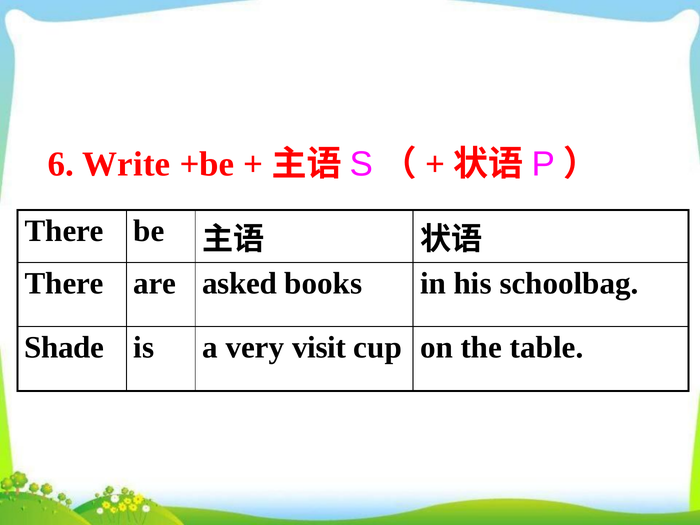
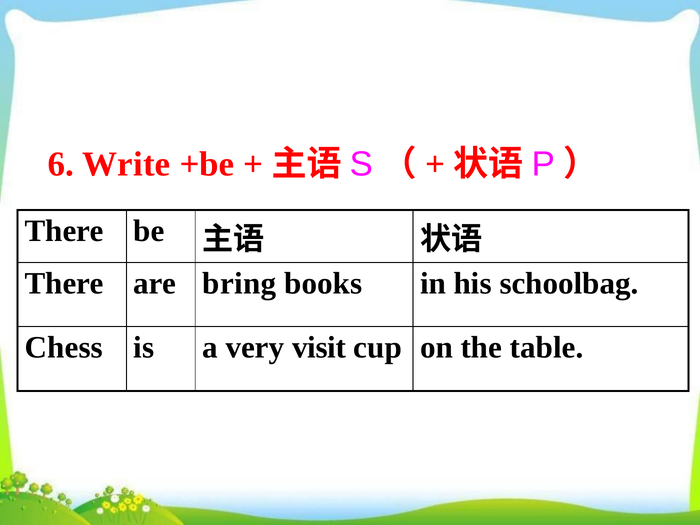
asked: asked -> bring
Shade: Shade -> Chess
